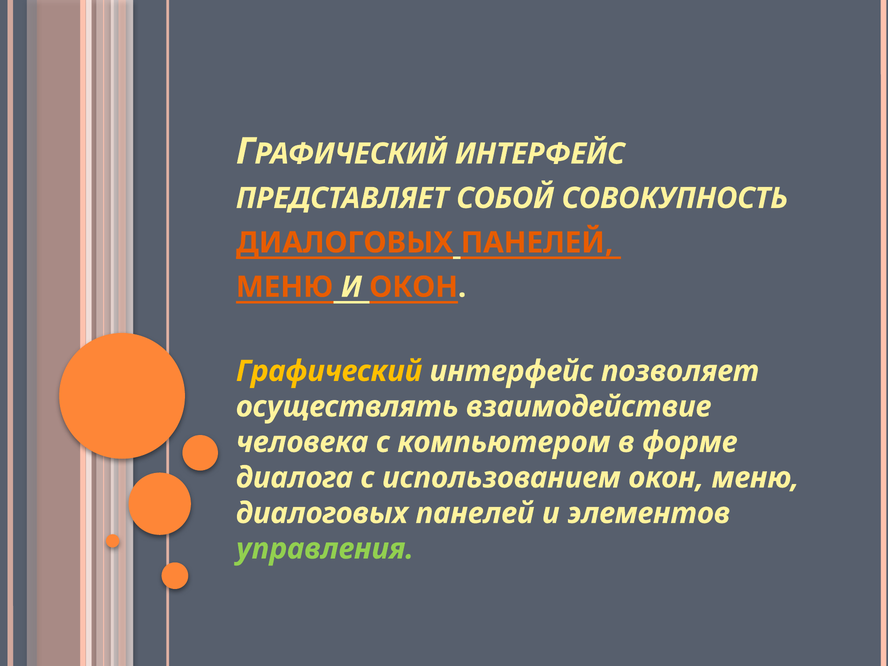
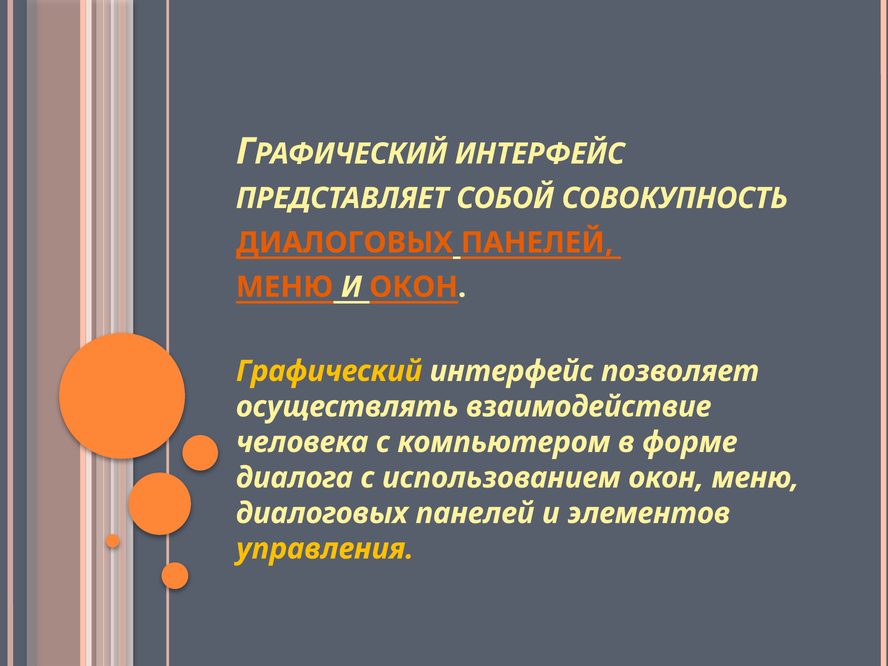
управления colour: light green -> yellow
